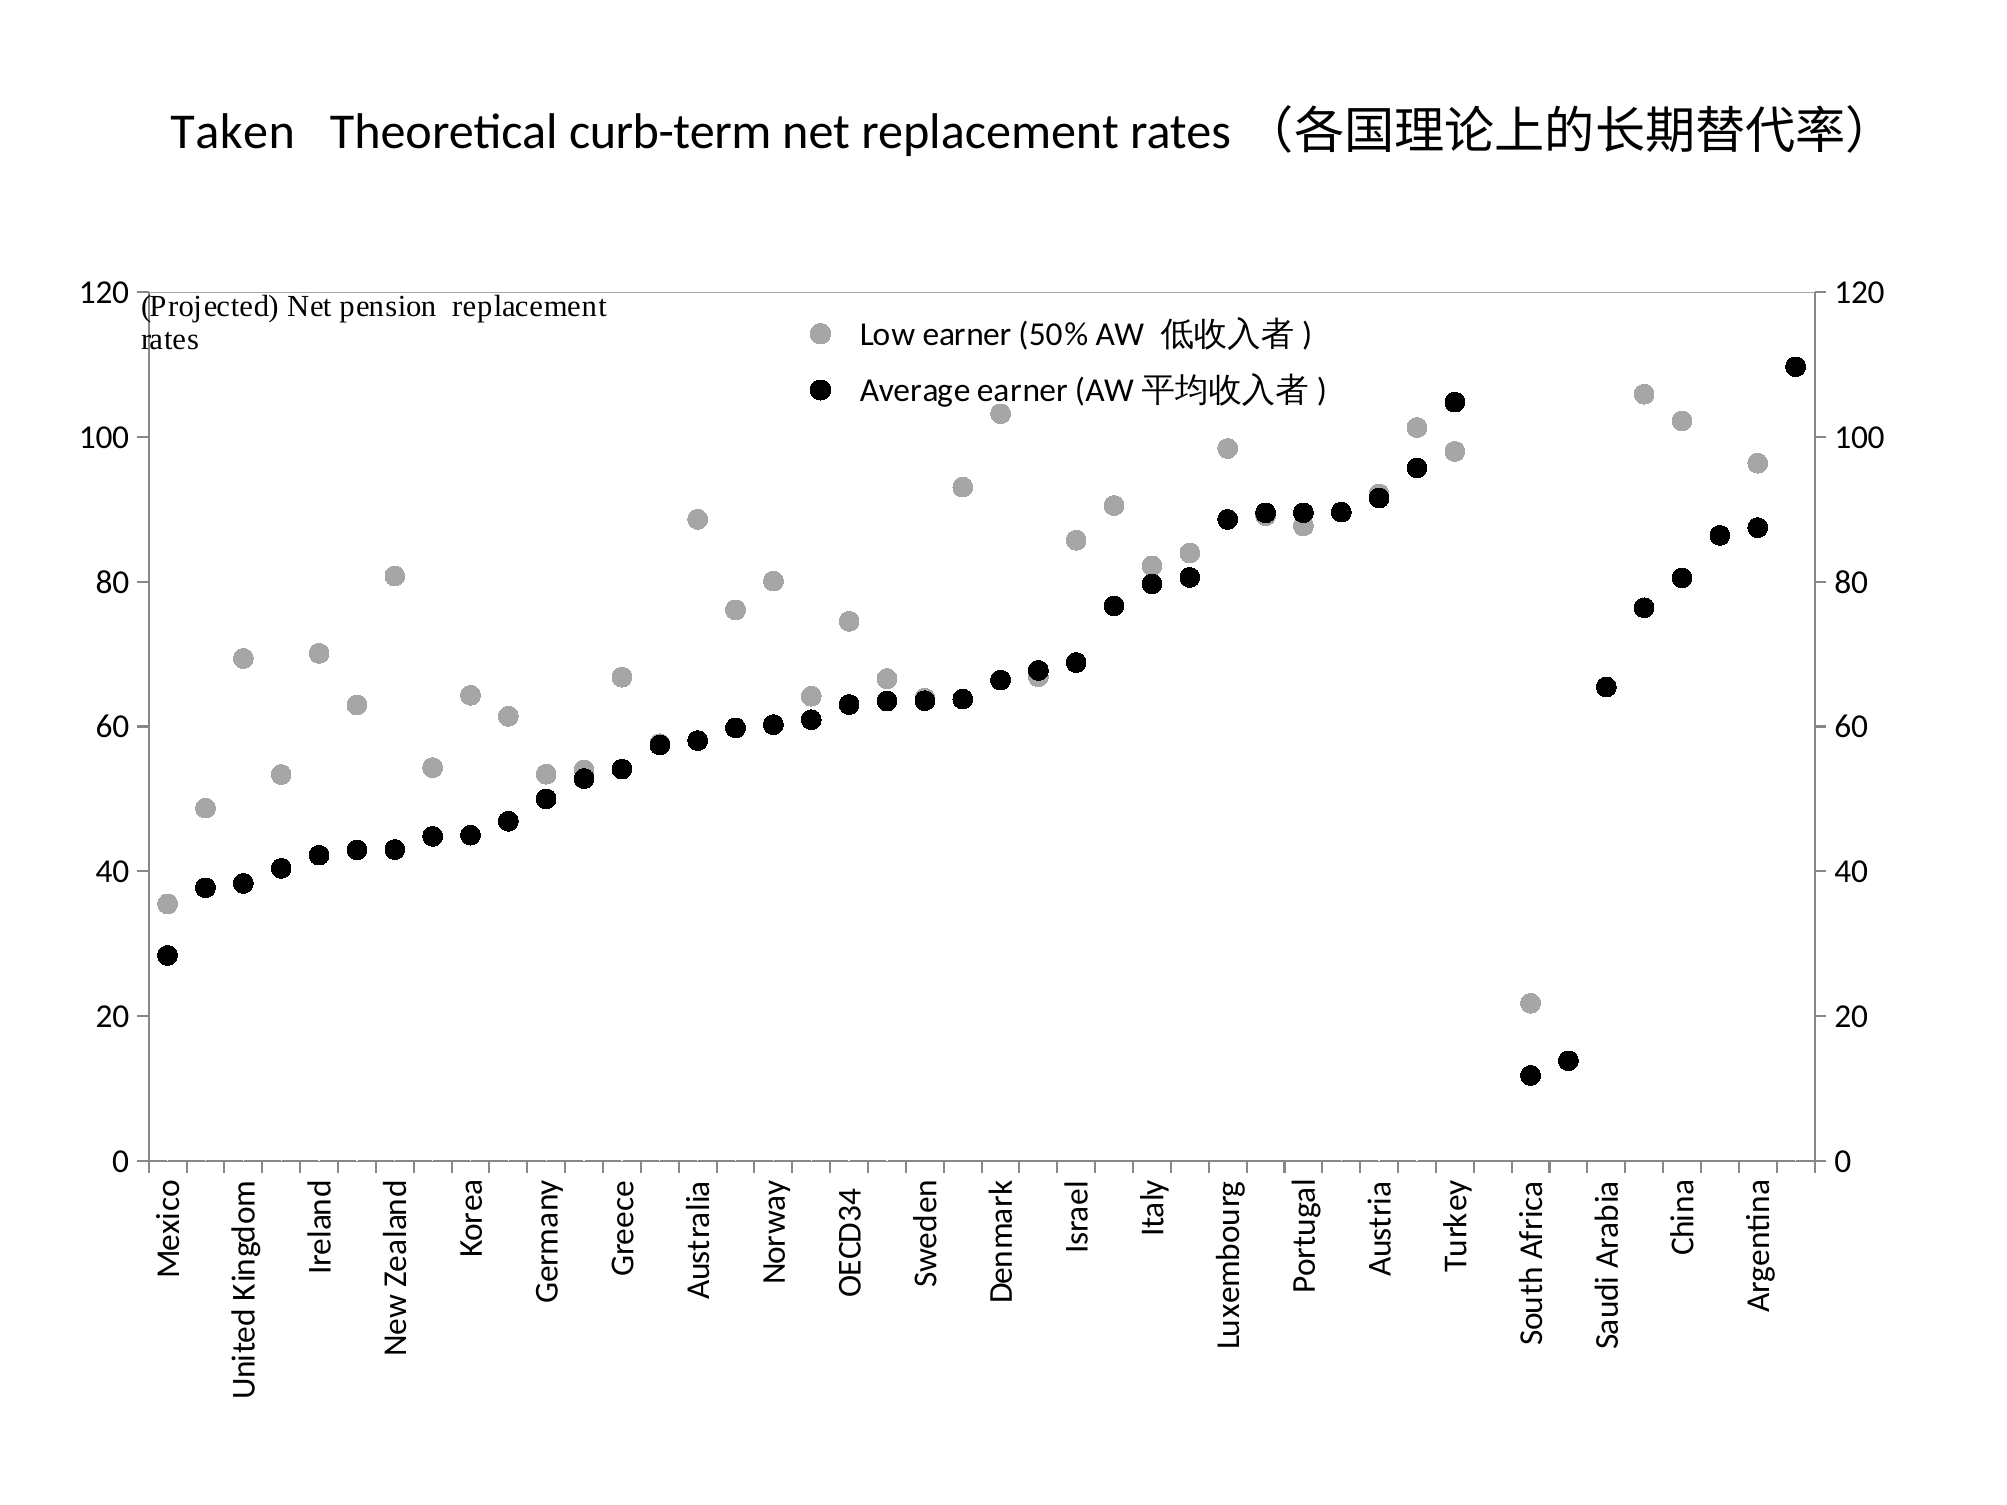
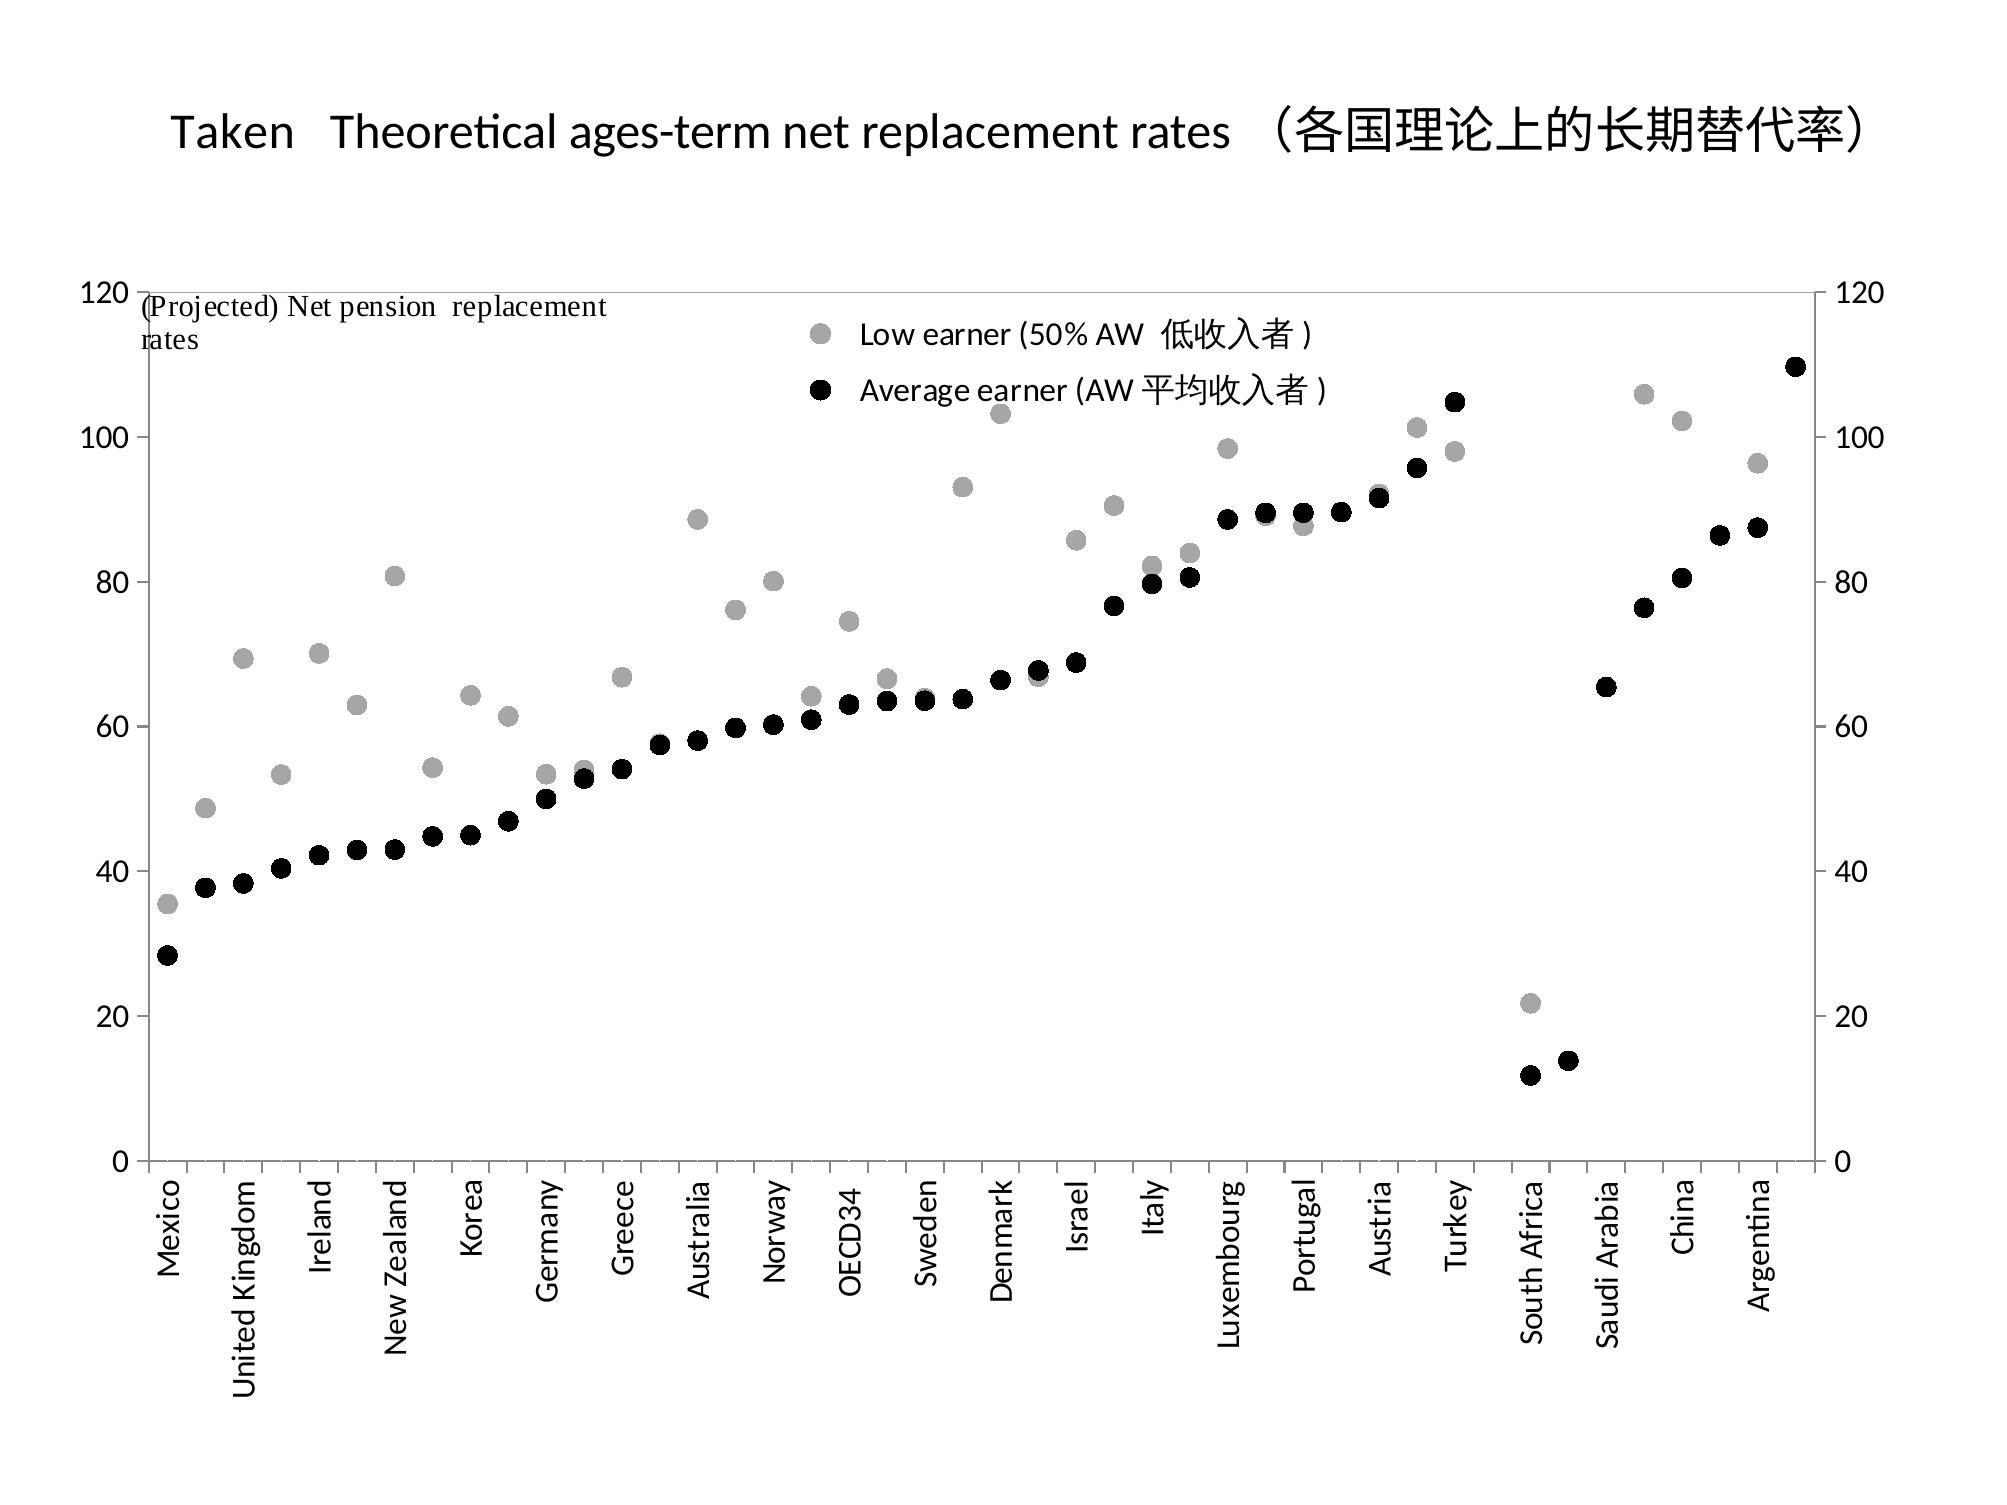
curb-term: curb-term -> ages-term
